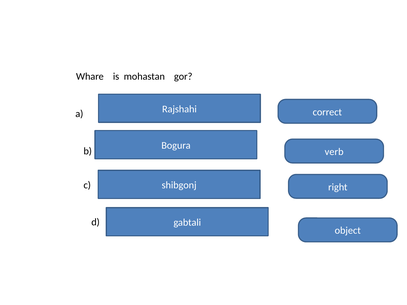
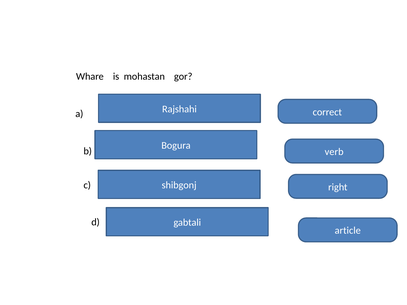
object: object -> article
